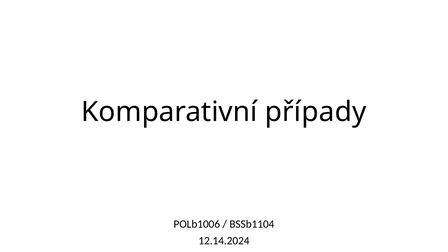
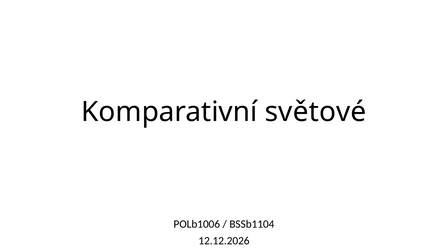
případy: případy -> světové
12.14.2024: 12.14.2024 -> 12.12.2026
